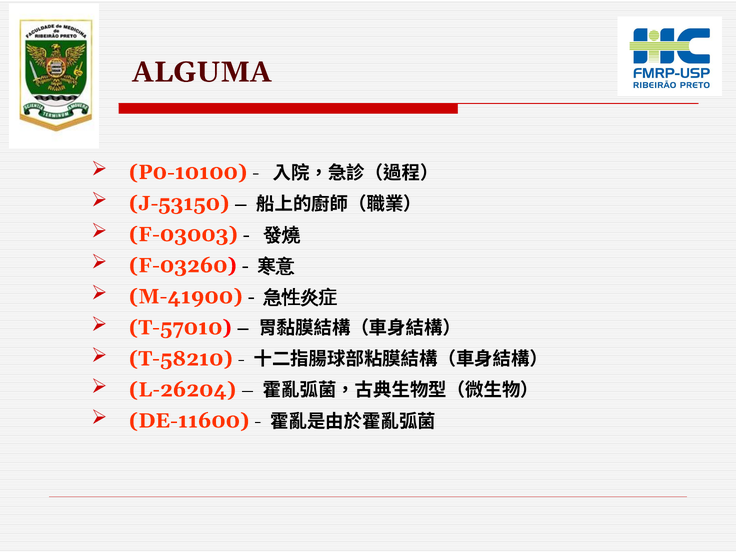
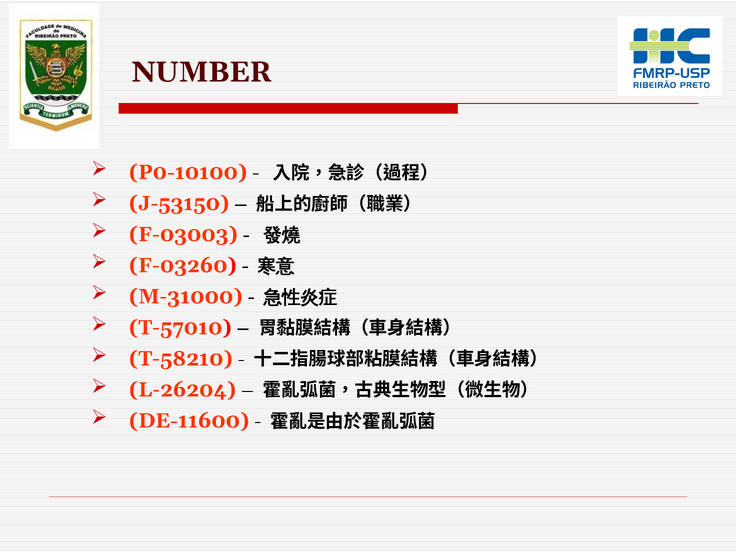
ALGUMA: ALGUMA -> NUMBER
M-41900: M-41900 -> M-31000
